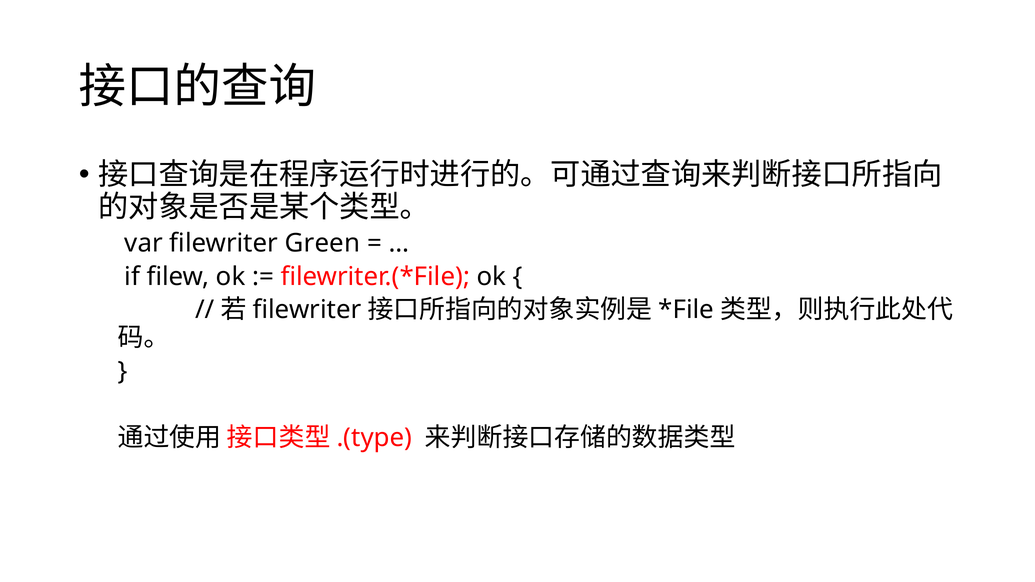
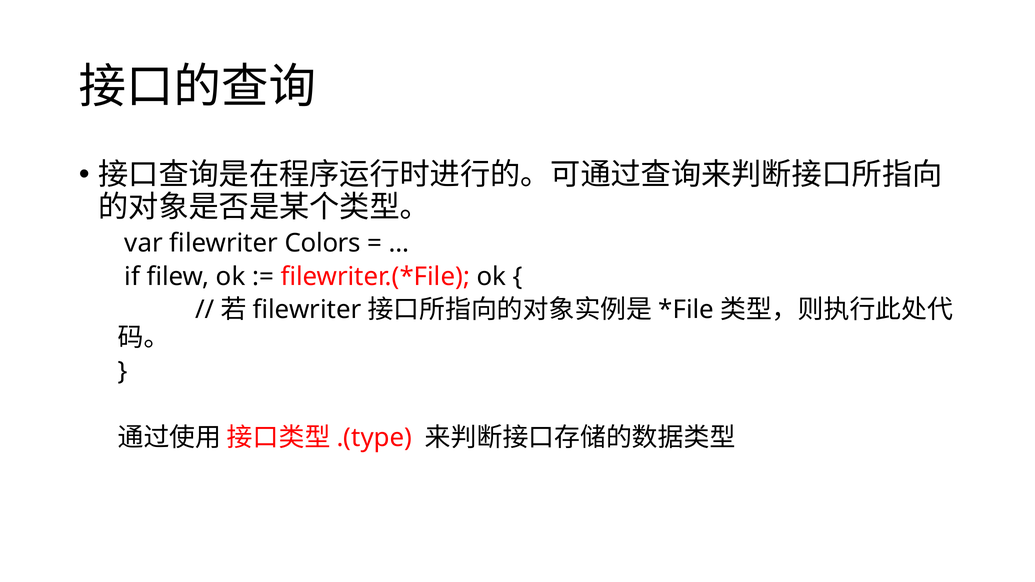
Green: Green -> Colors
